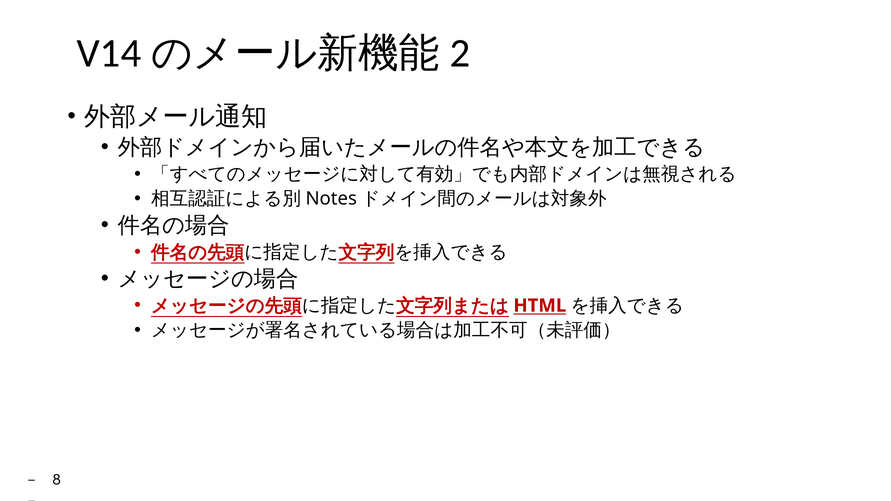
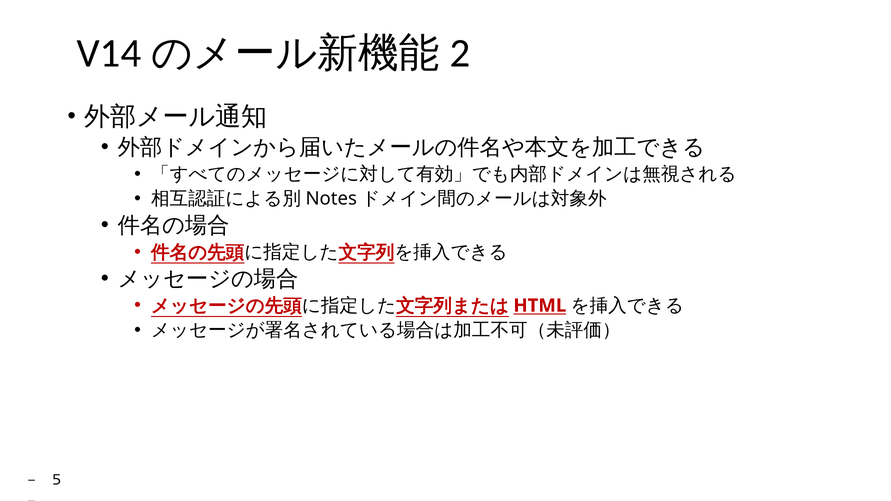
8: 8 -> 5
